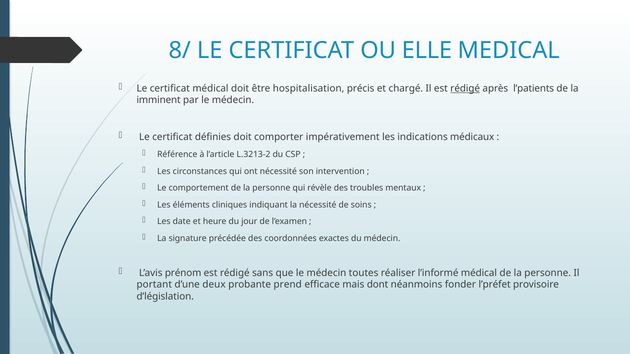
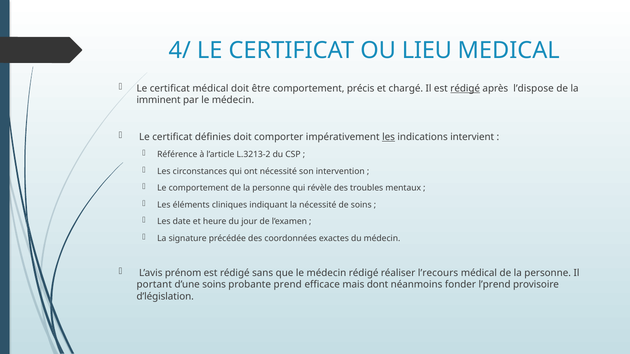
8/: 8/ -> 4/
ELLE: ELLE -> LIEU
être hospitalisation: hospitalisation -> comportement
l’patients: l’patients -> l’dispose
les at (389, 137) underline: none -> present
médicaux: médicaux -> intervient
médecin toutes: toutes -> rédigé
l’informé: l’informé -> l’recours
d’une deux: deux -> soins
l’préfet: l’préfet -> l’prend
